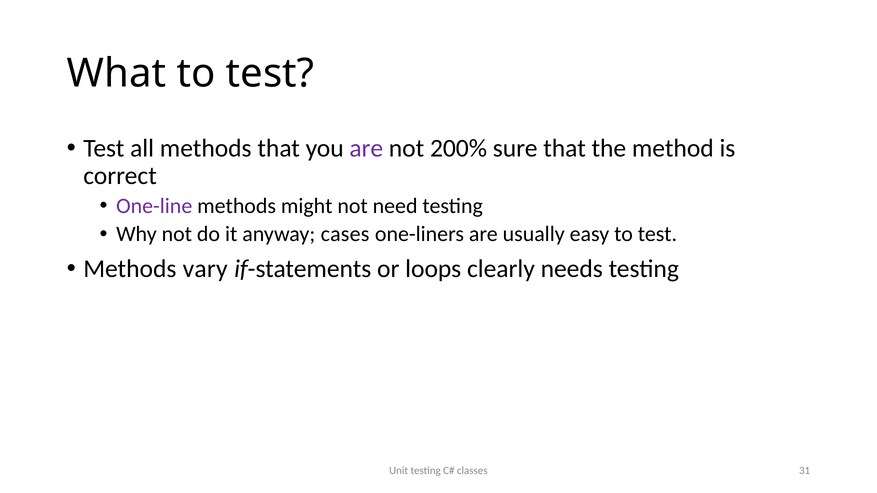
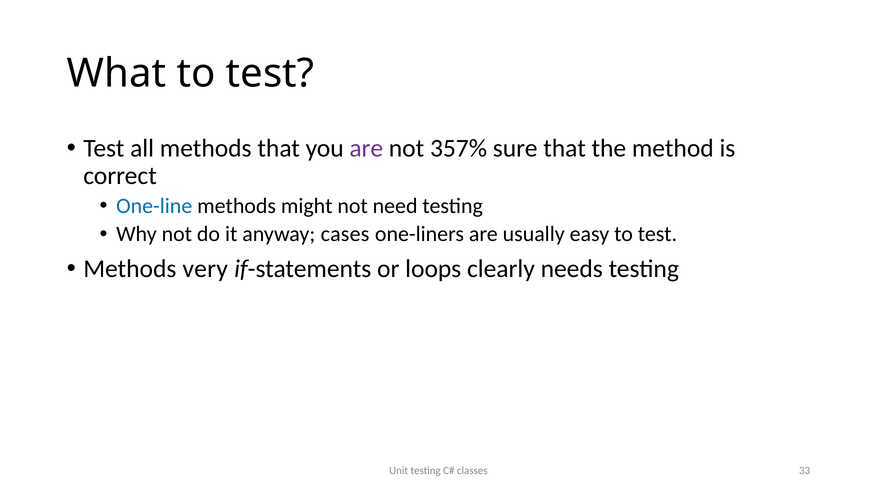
200%: 200% -> 357%
One-line colour: purple -> blue
vary: vary -> very
31: 31 -> 33
